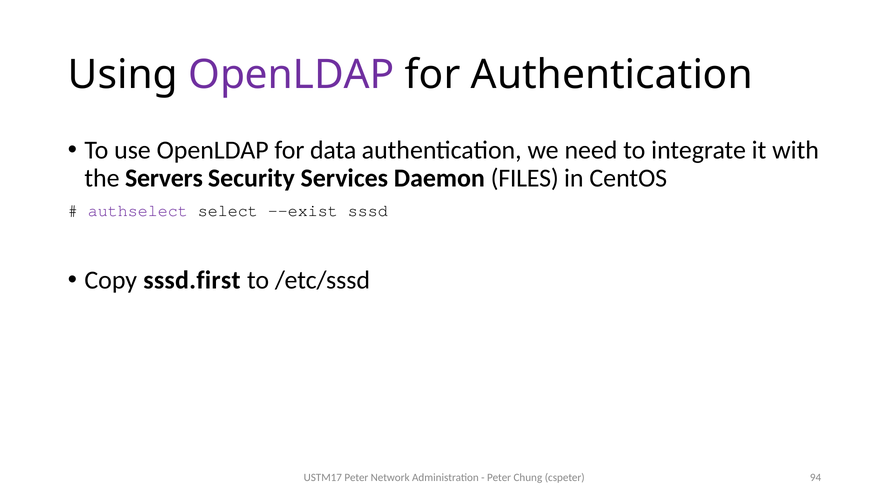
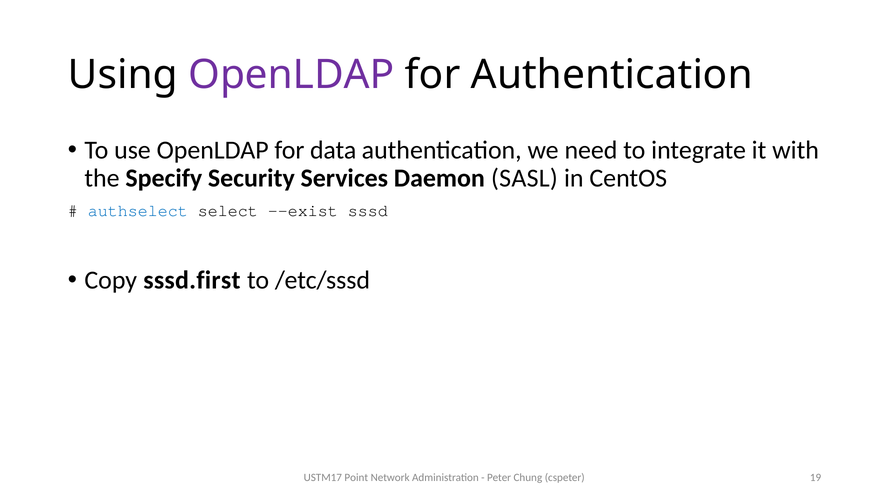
Servers: Servers -> Specify
FILES: FILES -> SASL
authselect colour: purple -> blue
USTM17 Peter: Peter -> Point
94: 94 -> 19
